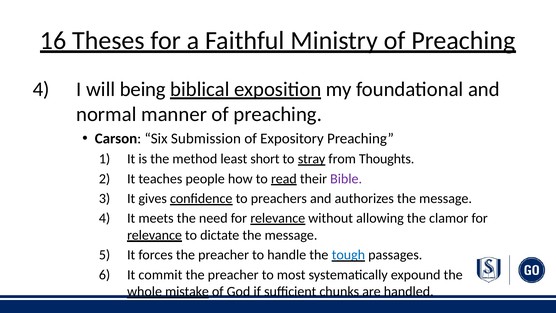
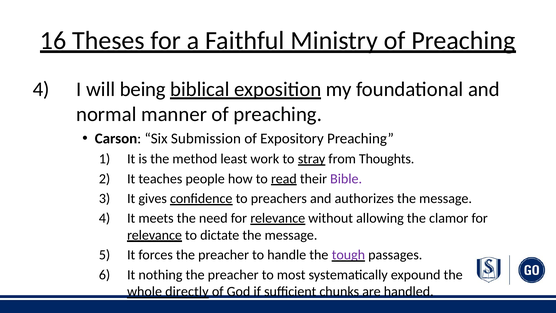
short: short -> work
tough colour: blue -> purple
commit: commit -> nothing
mistake: mistake -> directly
